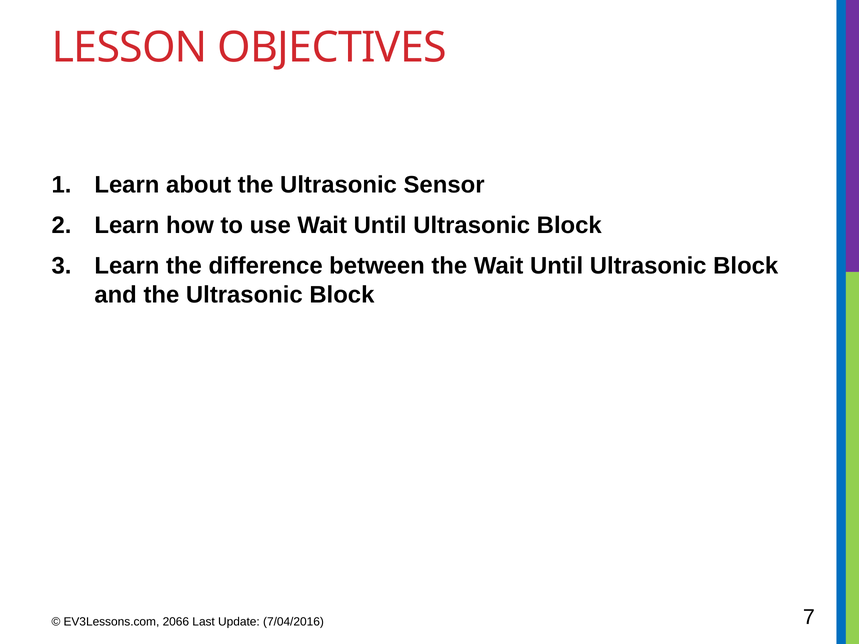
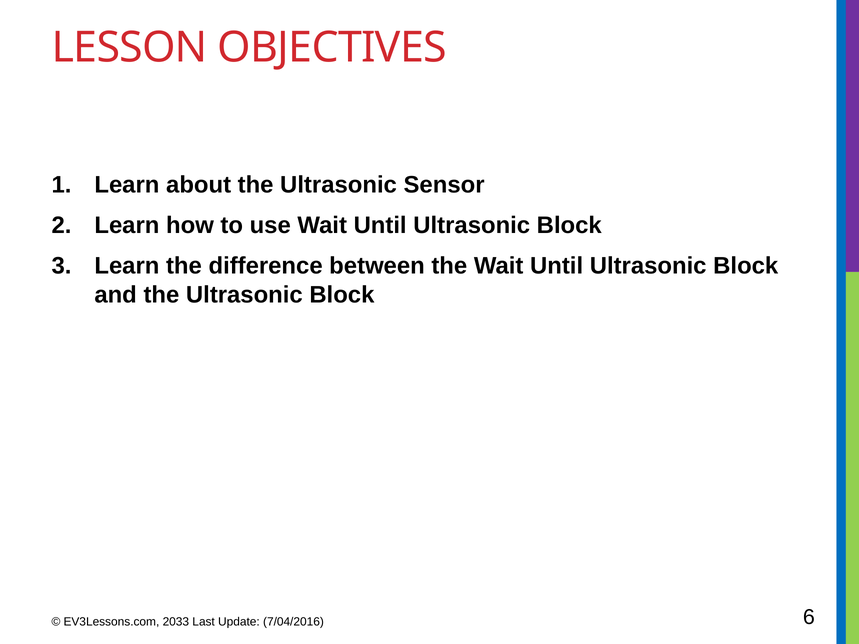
2066: 2066 -> 2033
7: 7 -> 6
